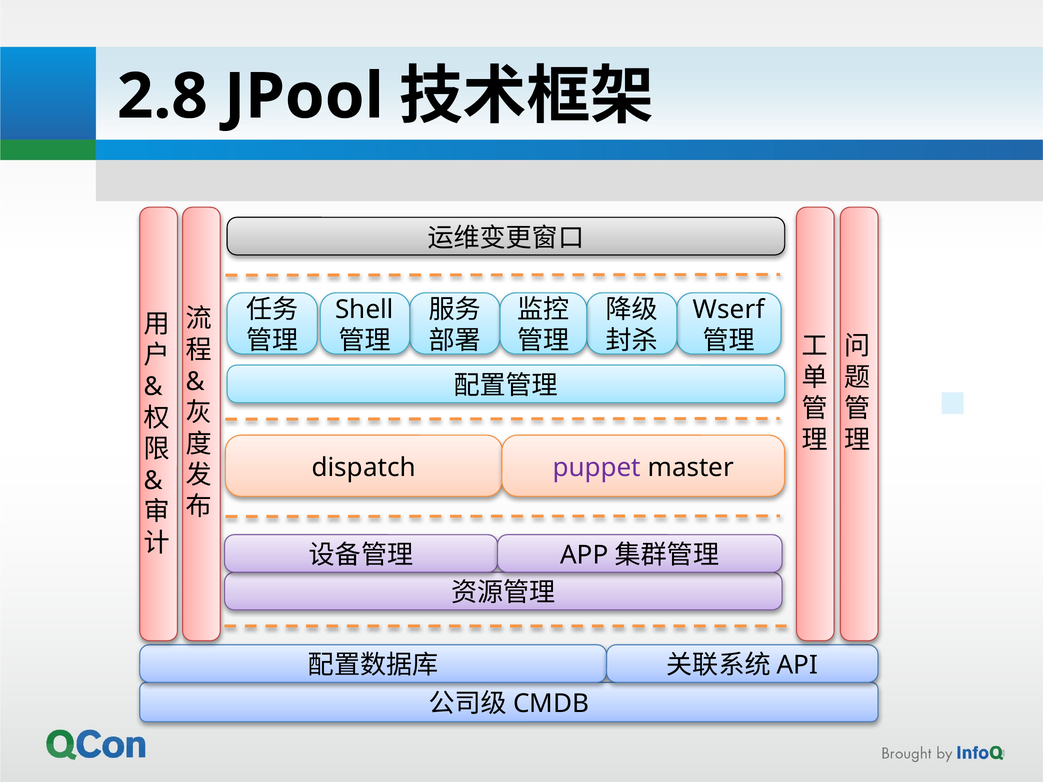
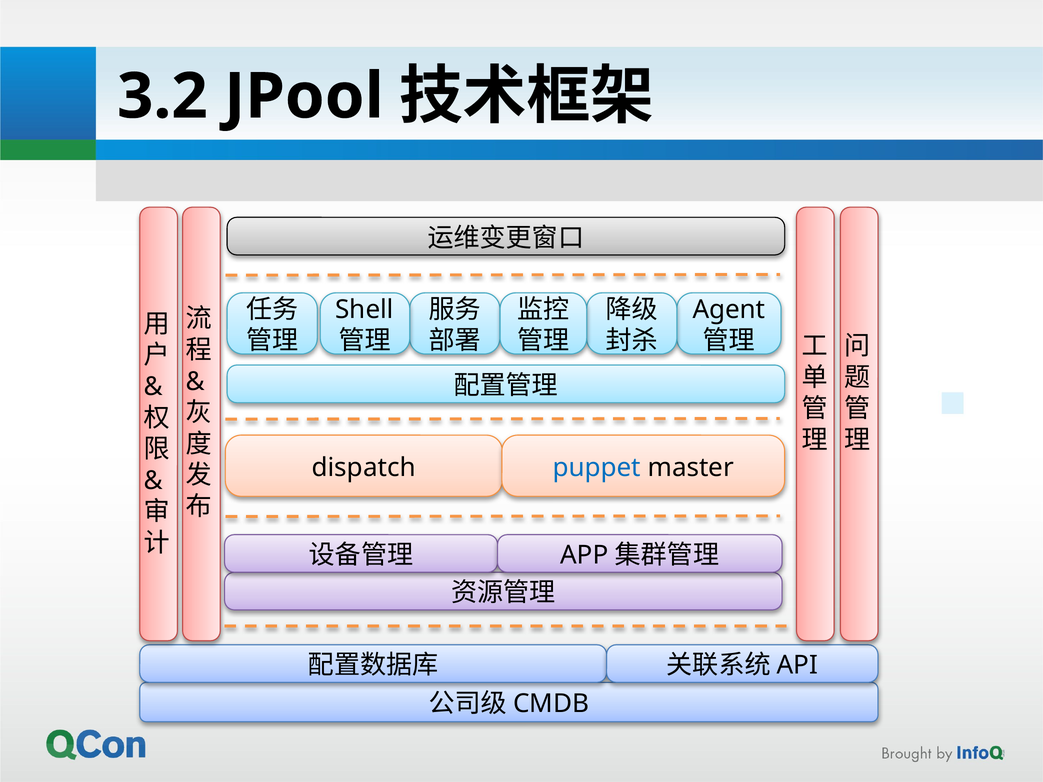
2.8: 2.8 -> 3.2
Wserf: Wserf -> Agent
puppet colour: purple -> blue
